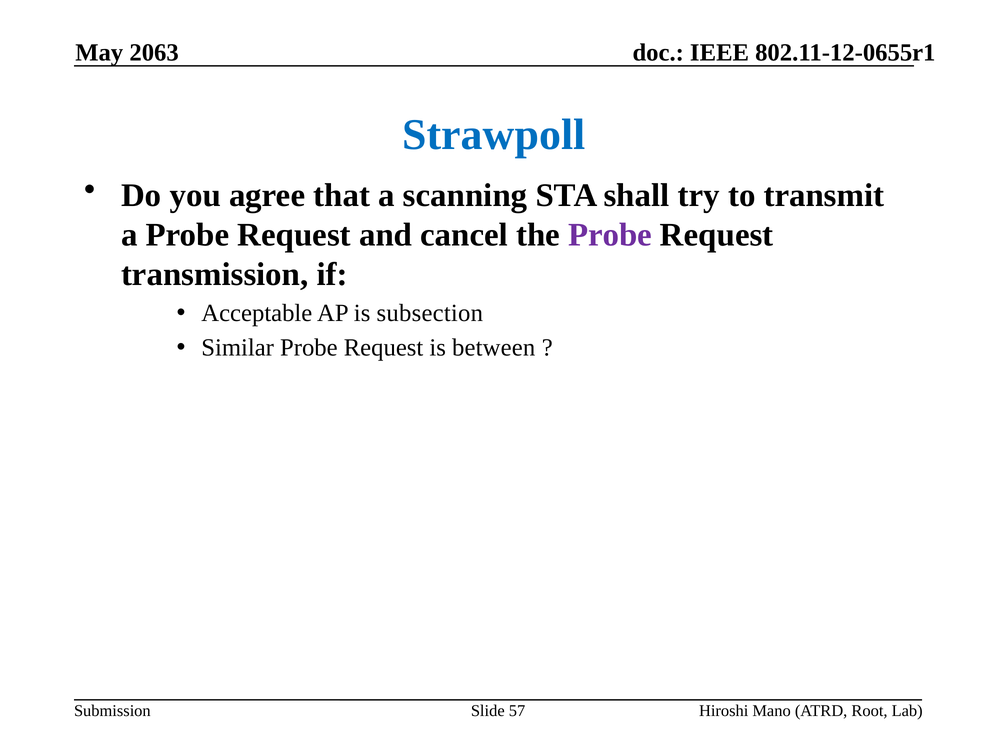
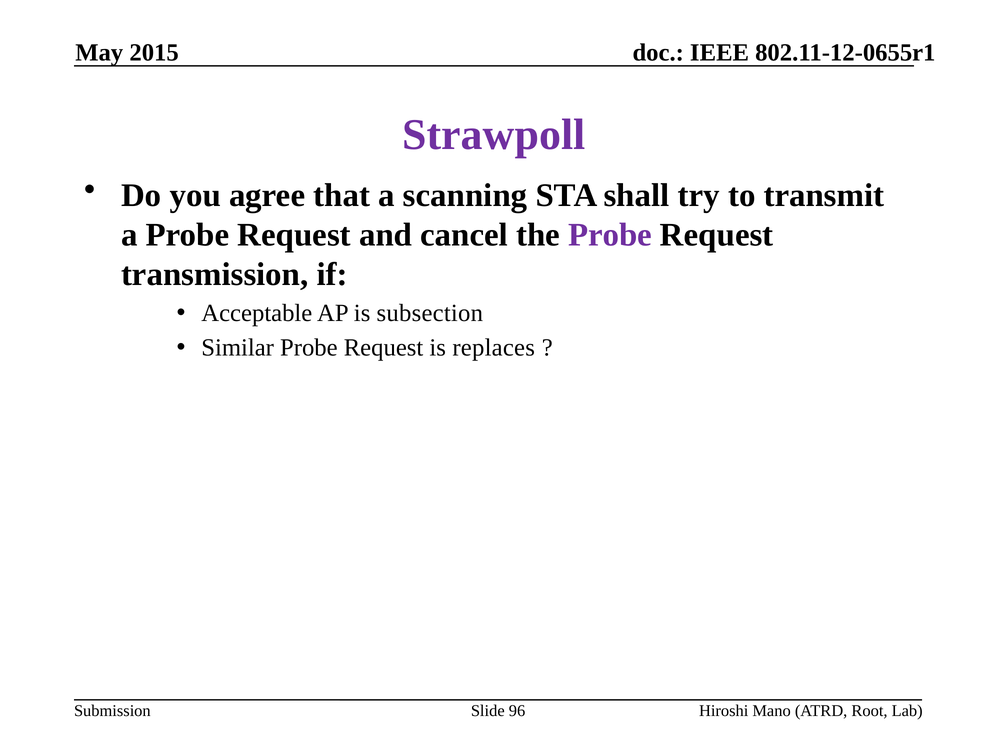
2063: 2063 -> 2015
Strawpoll colour: blue -> purple
between: between -> replaces
57: 57 -> 96
